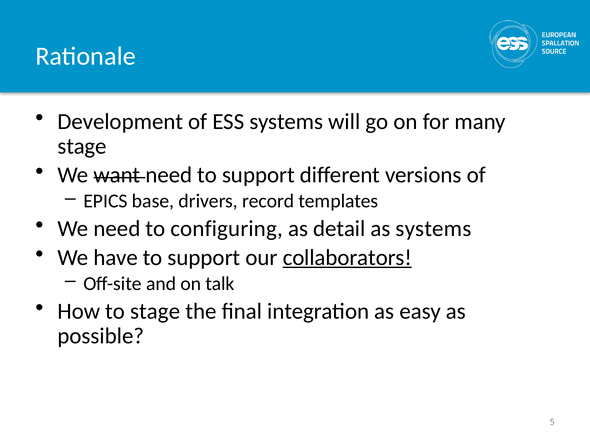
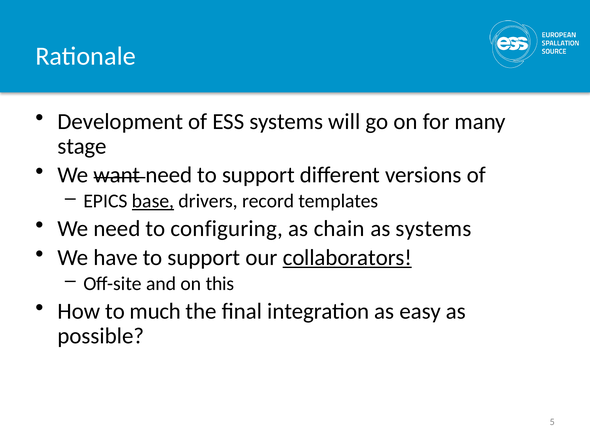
base underline: none -> present
detail: detail -> chain
talk: talk -> this
to stage: stage -> much
